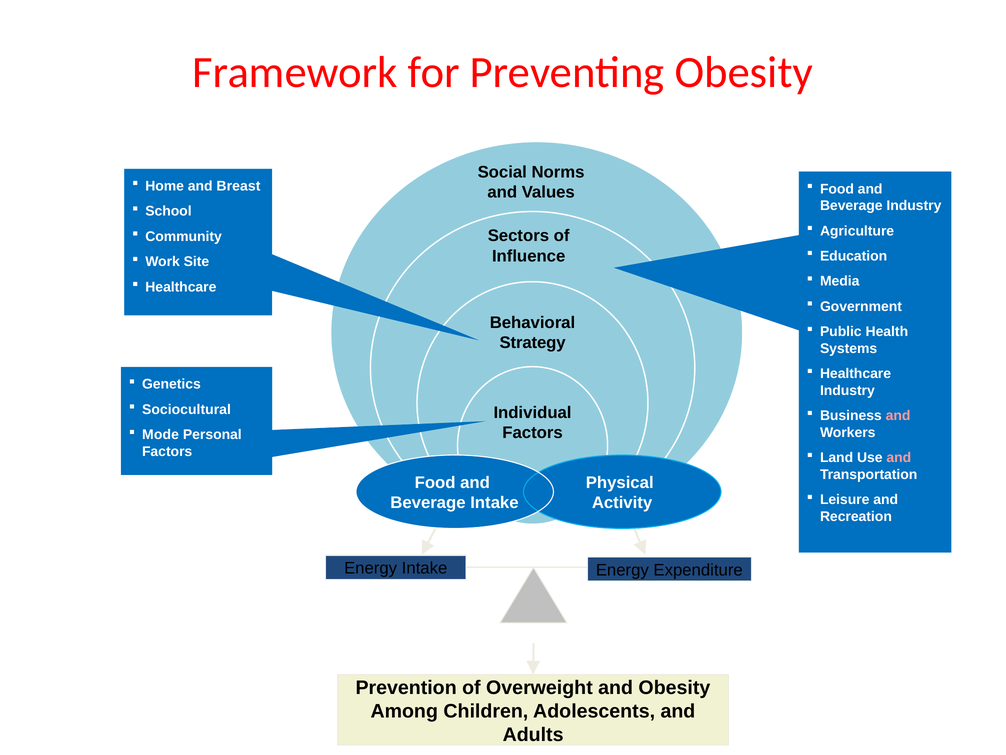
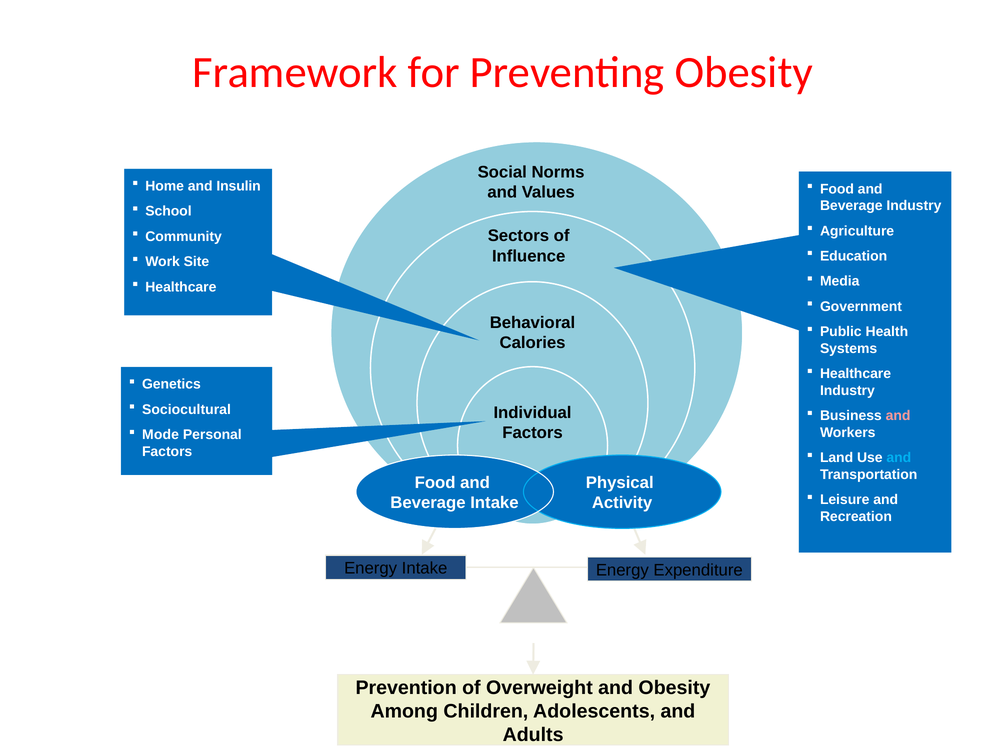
Breast: Breast -> Insulin
Strategy: Strategy -> Calories
and at (899, 457) colour: pink -> light blue
